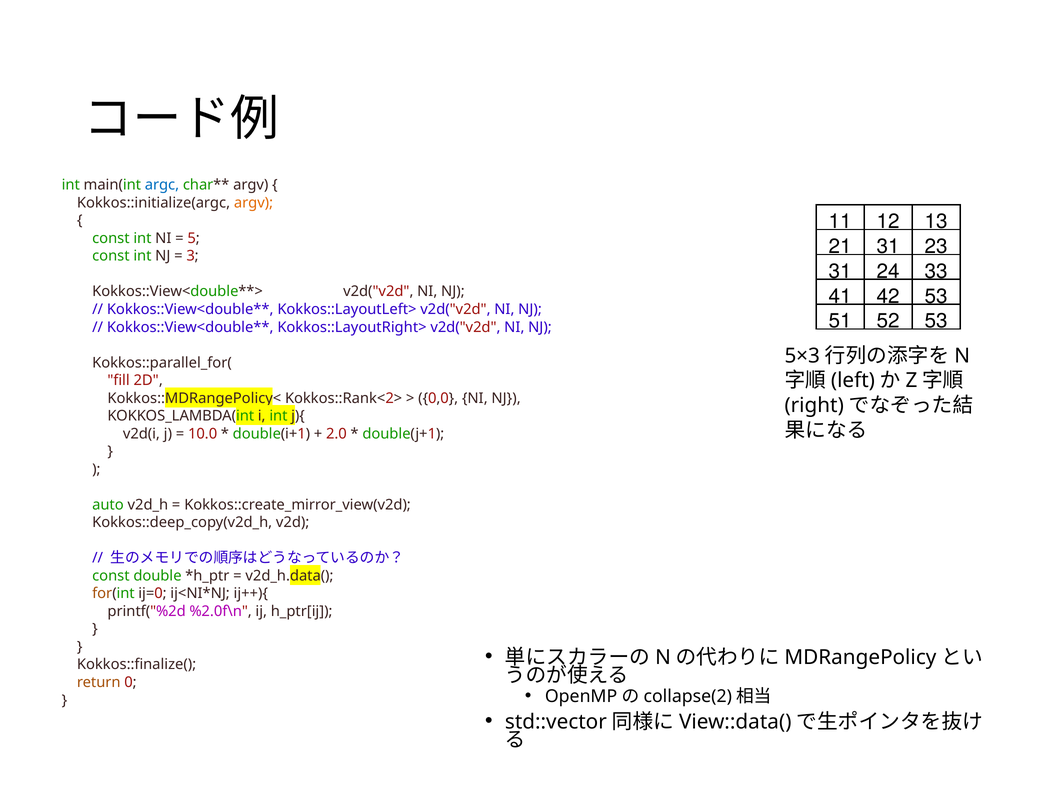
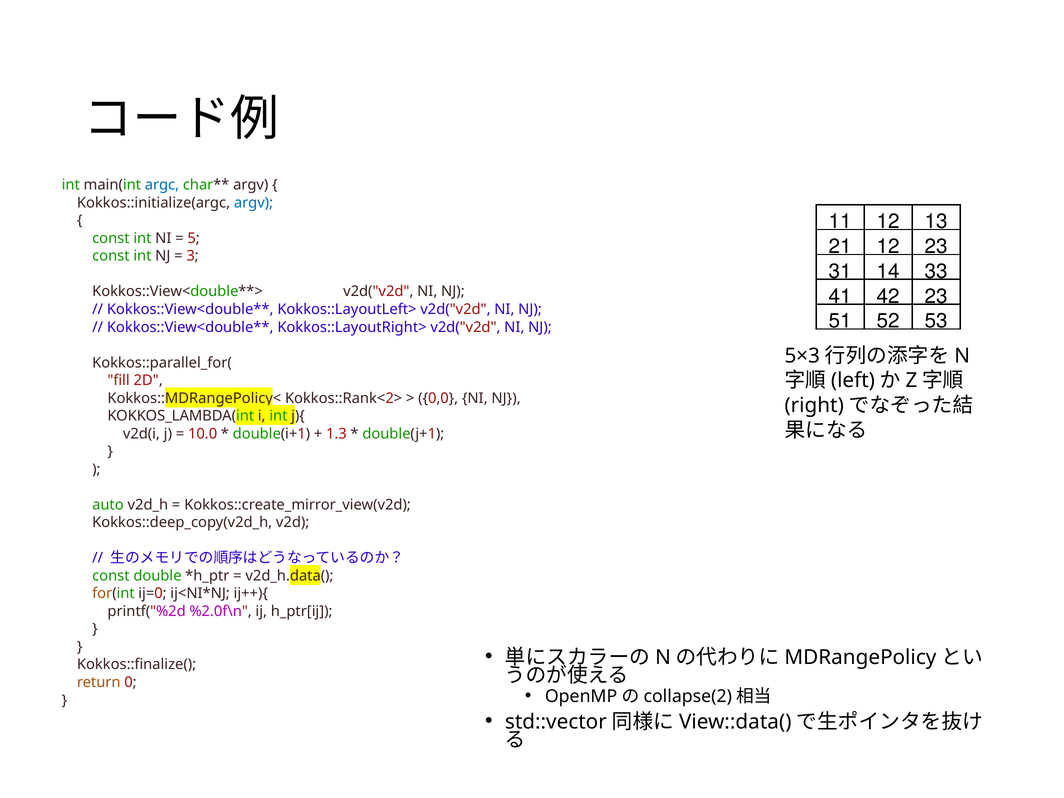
argv at (254, 203) colour: orange -> blue
21 31: 31 -> 12
24: 24 -> 14
42 53: 53 -> 23
2.0: 2.0 -> 1.3
